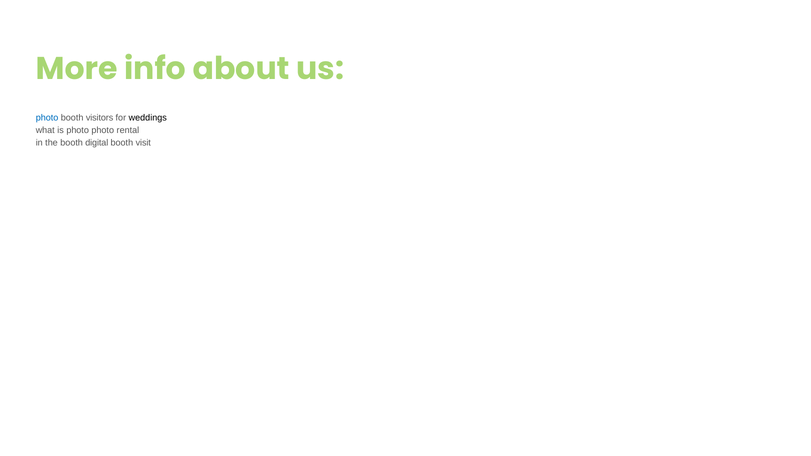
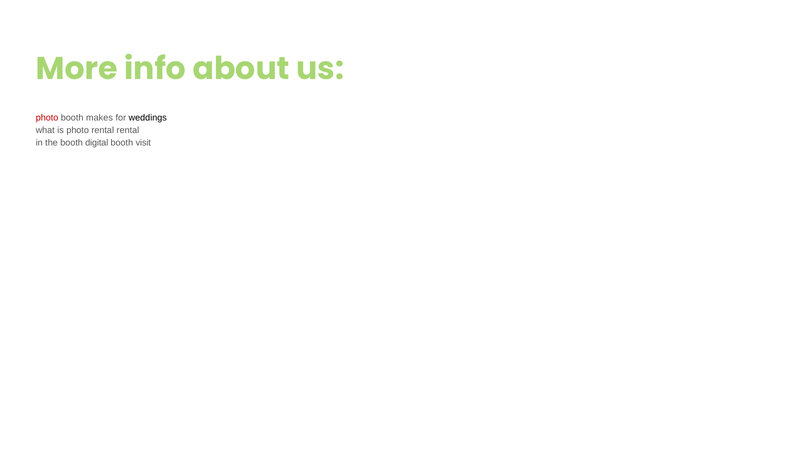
photo at (47, 118) colour: blue -> red
visitors: visitors -> makes
photo photo: photo -> rental
